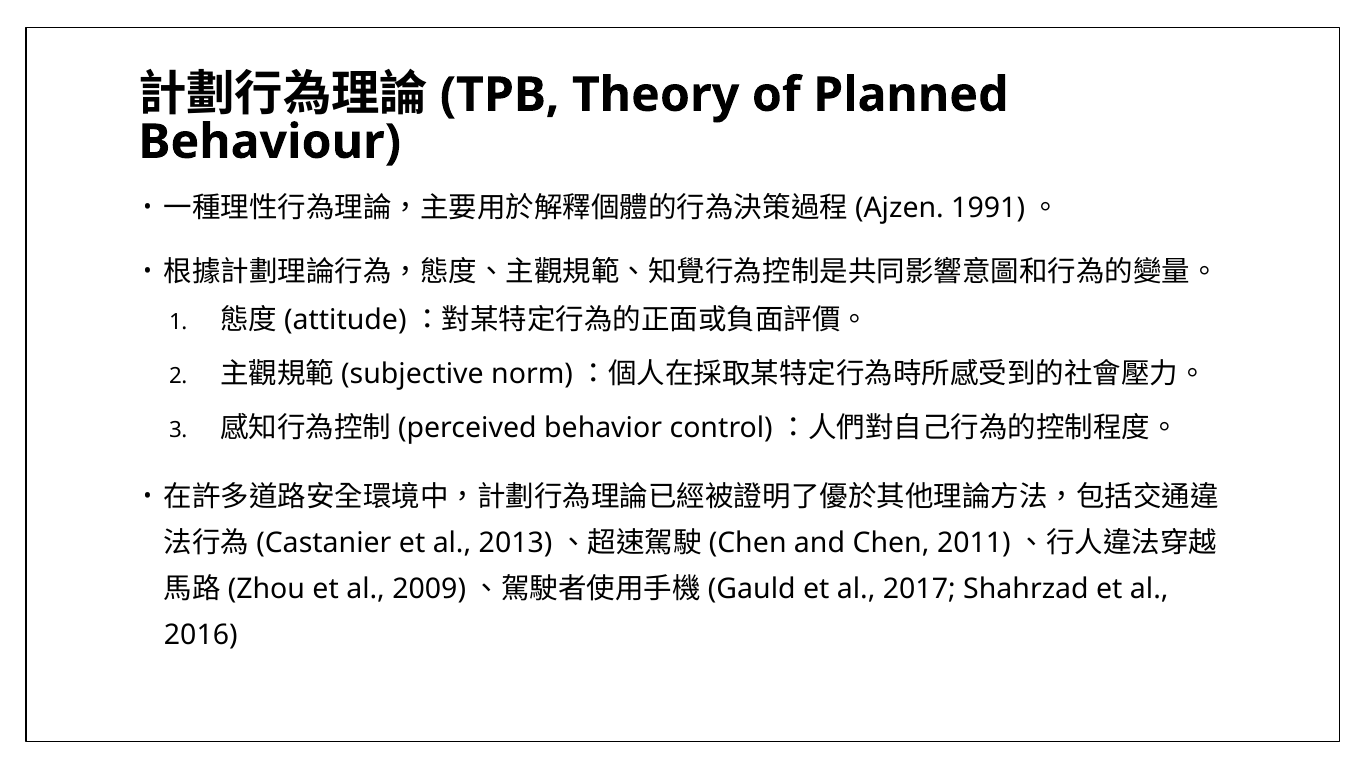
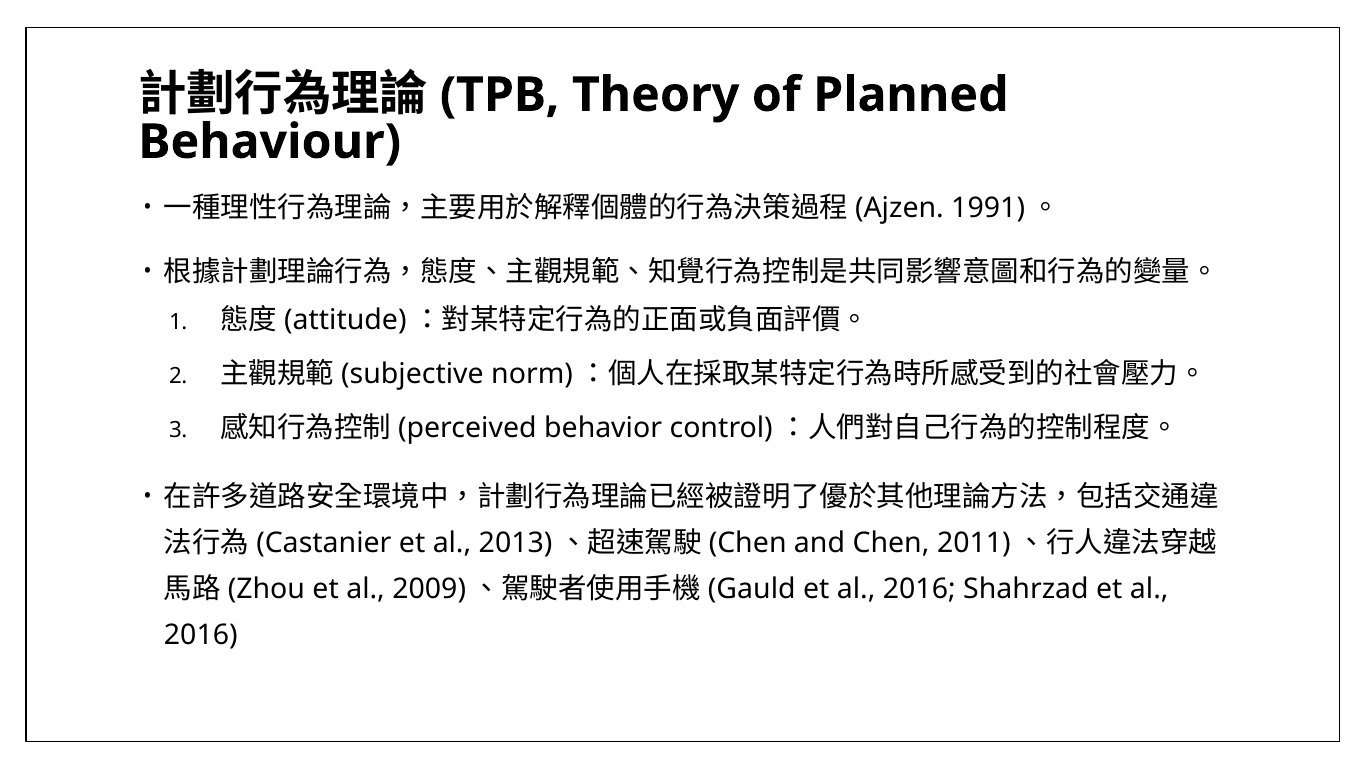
2017 at (919, 589): 2017 -> 2016
